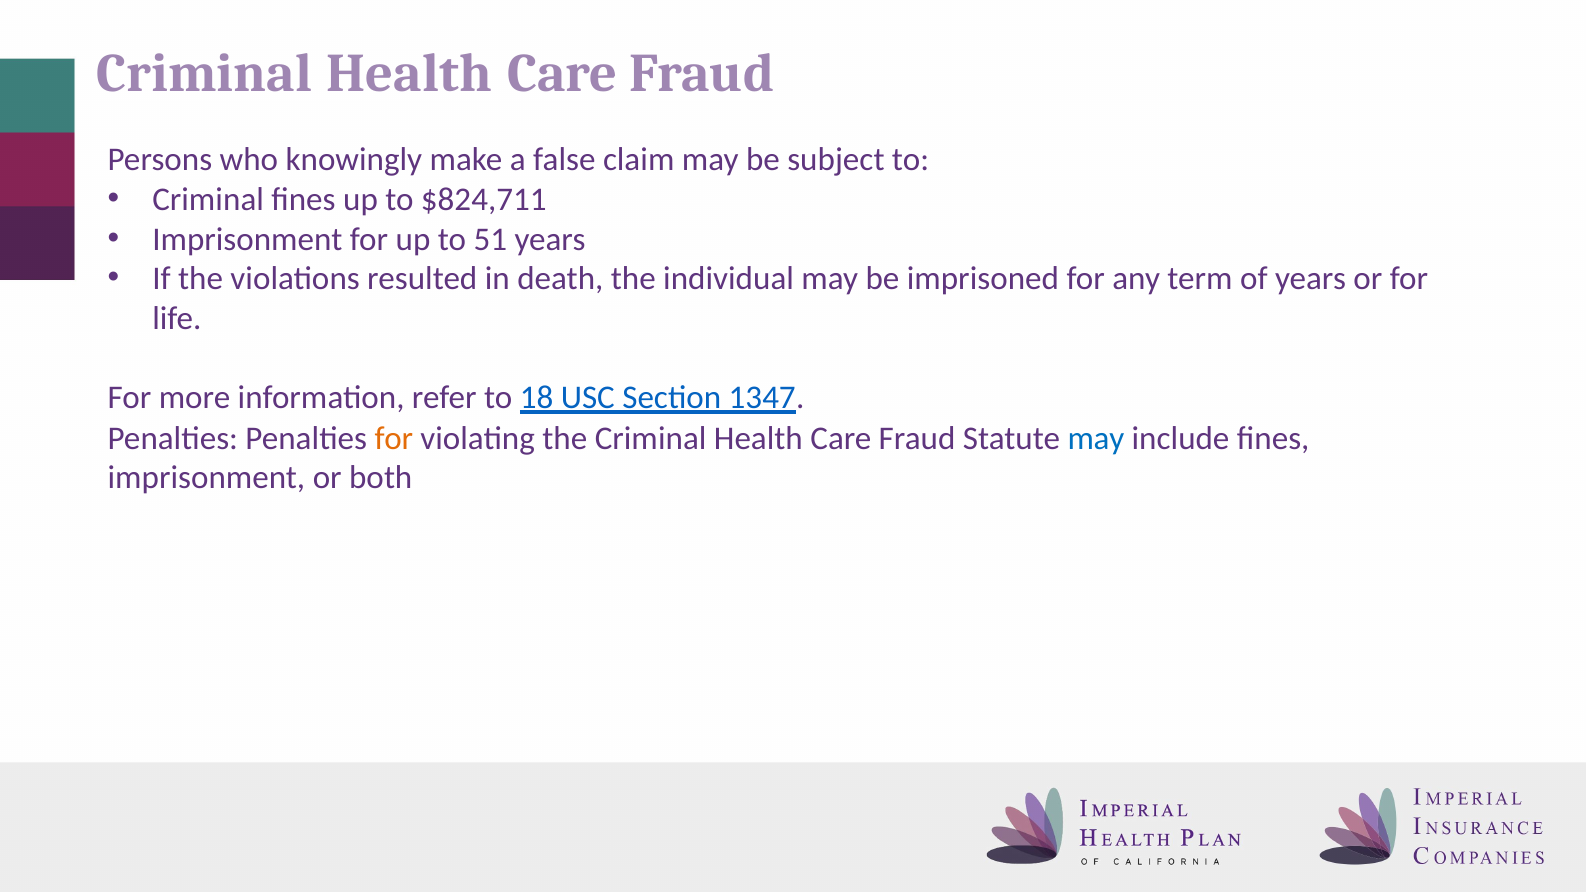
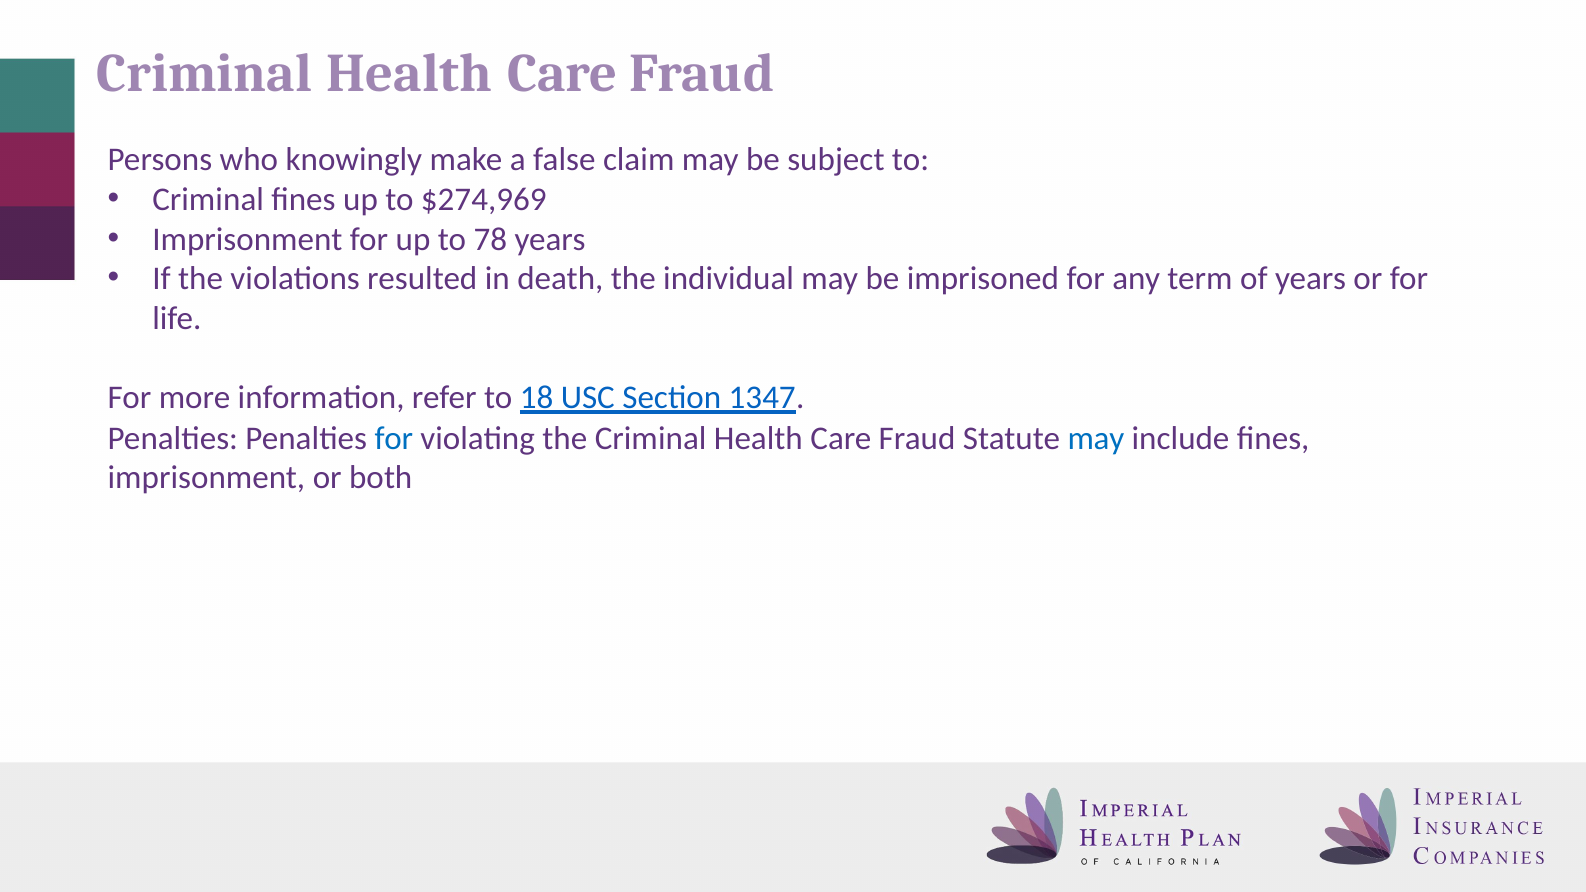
$824,711: $824,711 -> $274,969
51: 51 -> 78
for at (394, 438) colour: orange -> blue
